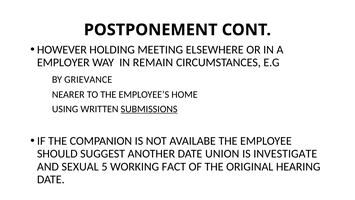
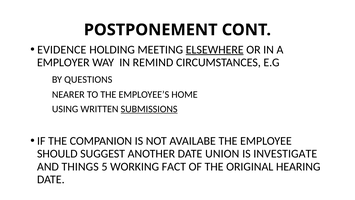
HOWEVER: HOWEVER -> EVIDENCE
ELSEWHERE underline: none -> present
REMAIN: REMAIN -> REMIND
GRIEVANCE: GRIEVANCE -> QUESTIONS
SEXUAL: SEXUAL -> THINGS
